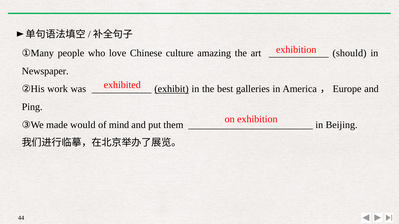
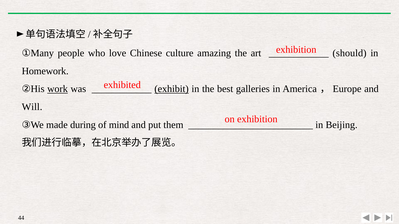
Newspaper: Newspaper -> Homework
work underline: none -> present
Ping: Ping -> Will
would: would -> during
